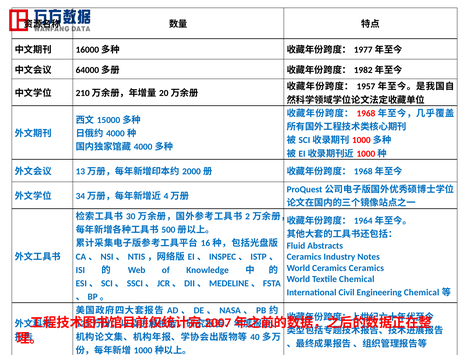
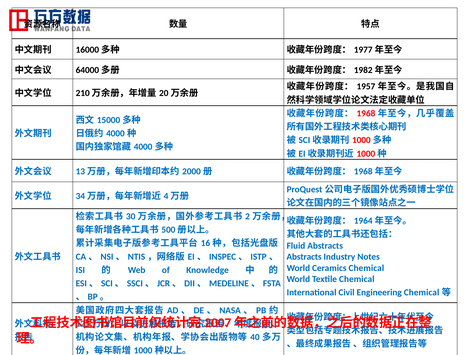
Ceramics at (304, 257): Ceramics -> Abstracts
Ceramics Ceramics: Ceramics -> Chemical
